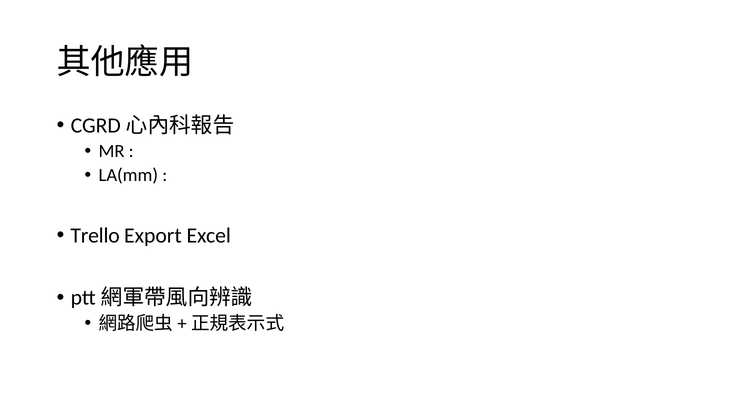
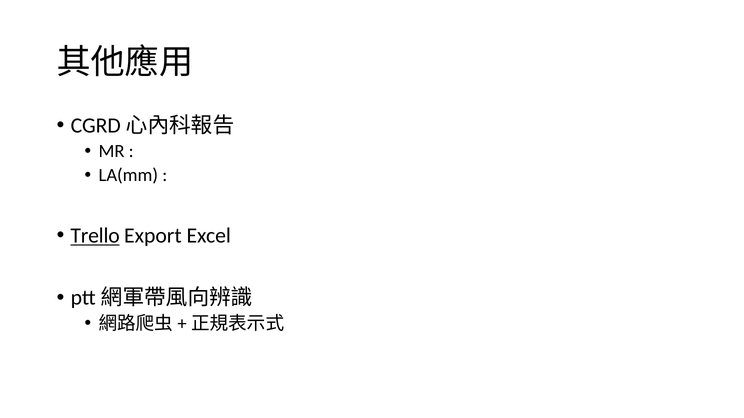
Trello underline: none -> present
